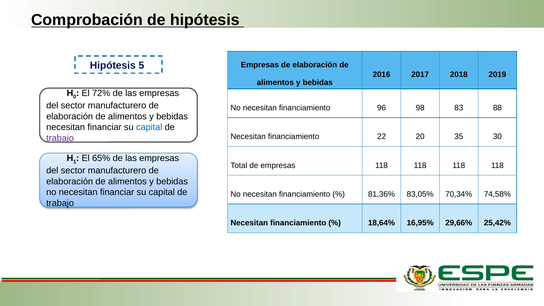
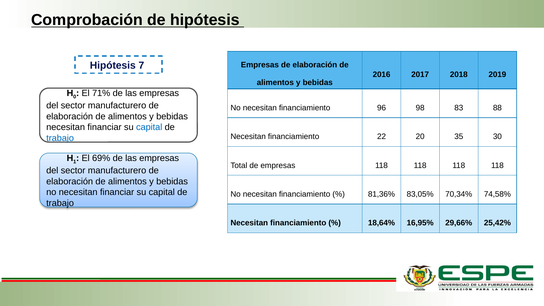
5: 5 -> 7
72%: 72% -> 71%
trabajo at (60, 138) colour: purple -> blue
65%: 65% -> 69%
